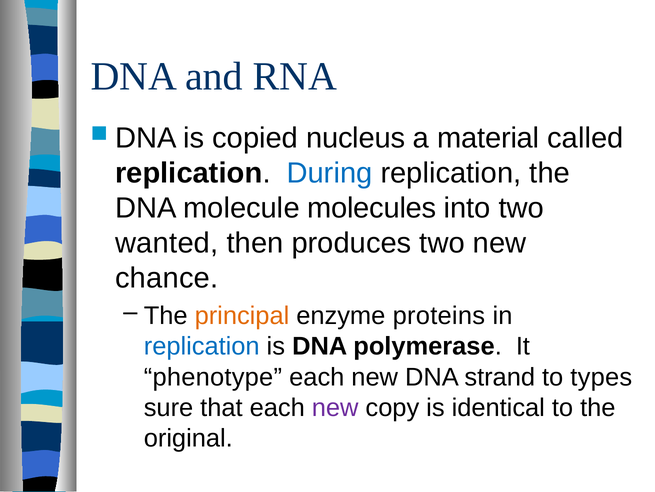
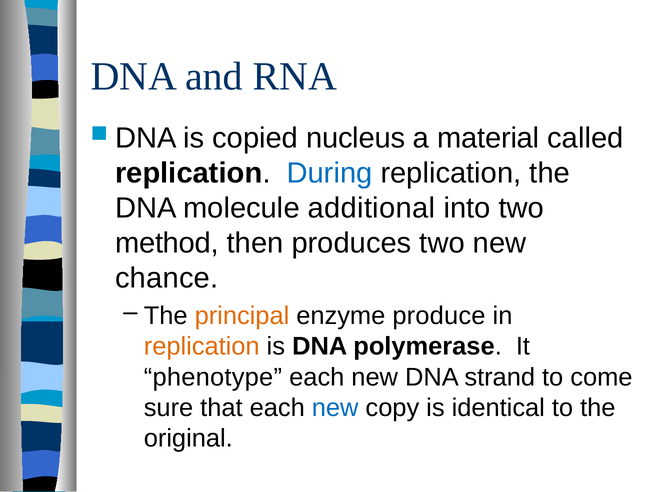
molecules: molecules -> additional
wanted: wanted -> method
proteins: proteins -> produce
replication at (202, 346) colour: blue -> orange
types: types -> come
new at (335, 407) colour: purple -> blue
